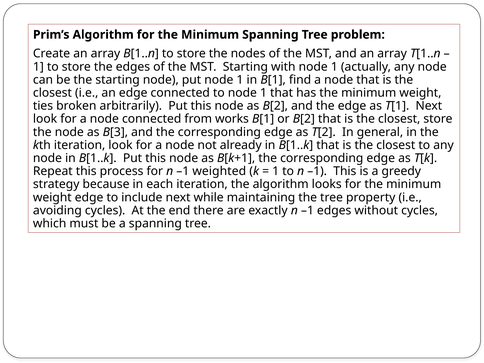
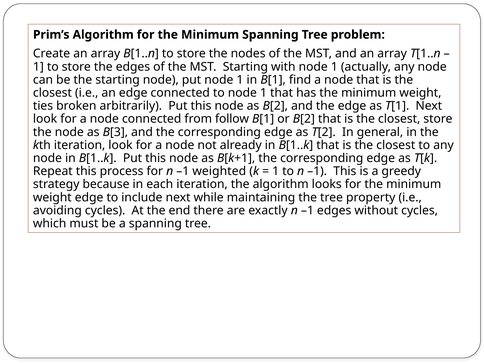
works: works -> follow
